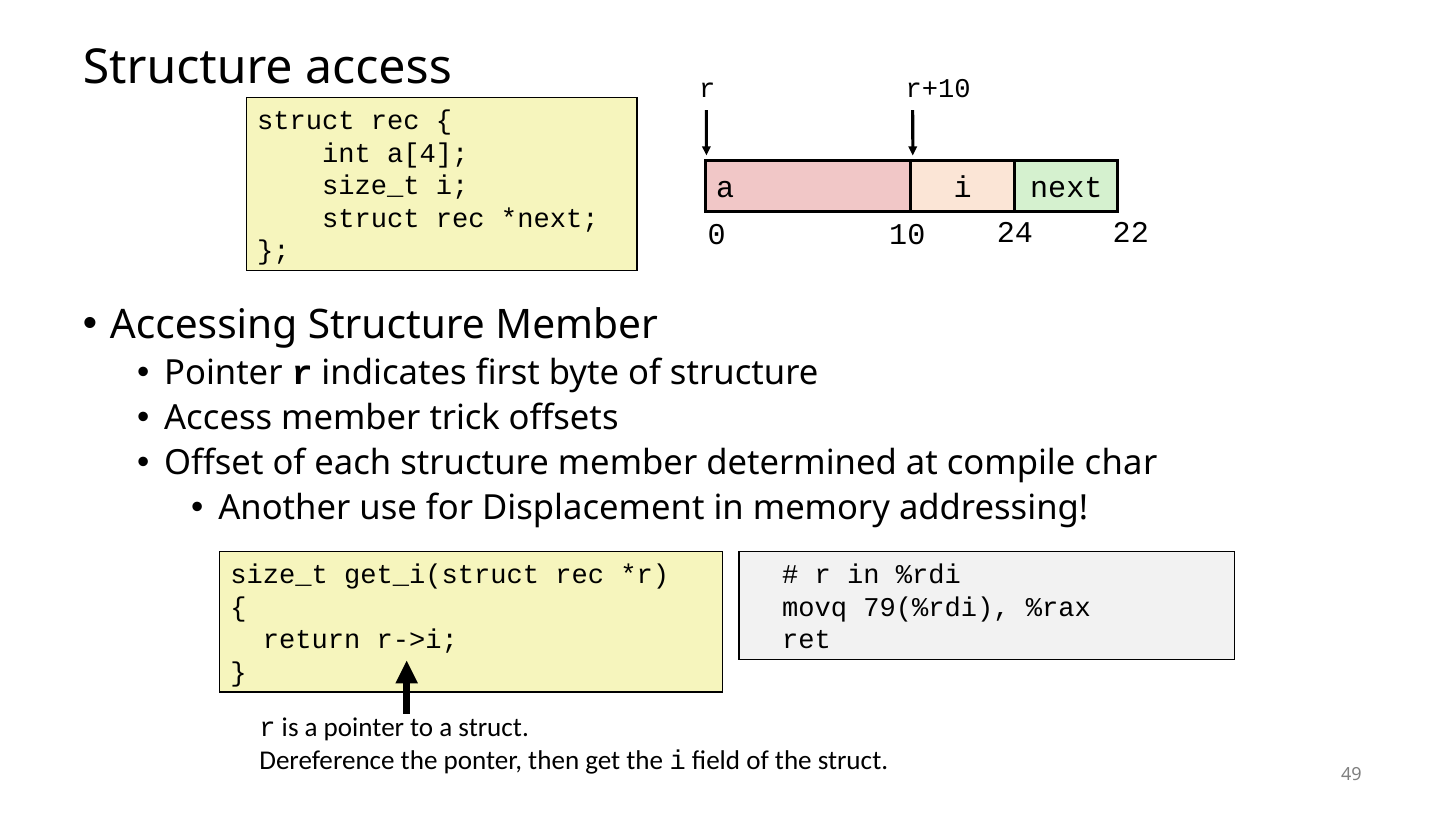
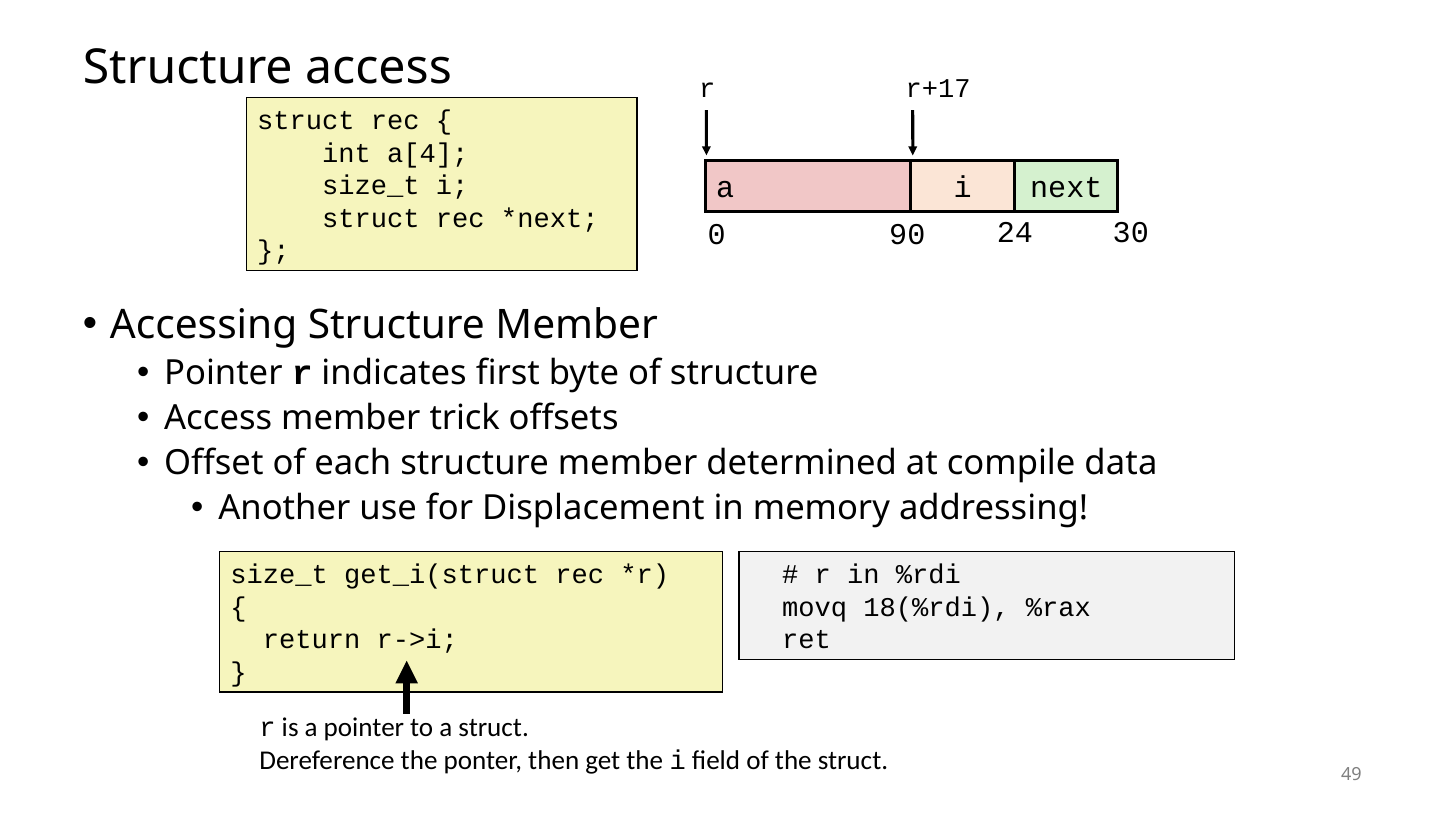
r+10: r+10 -> r+17
10: 10 -> 90
22: 22 -> 30
char: char -> data
79(%rdi: 79(%rdi -> 18(%rdi
